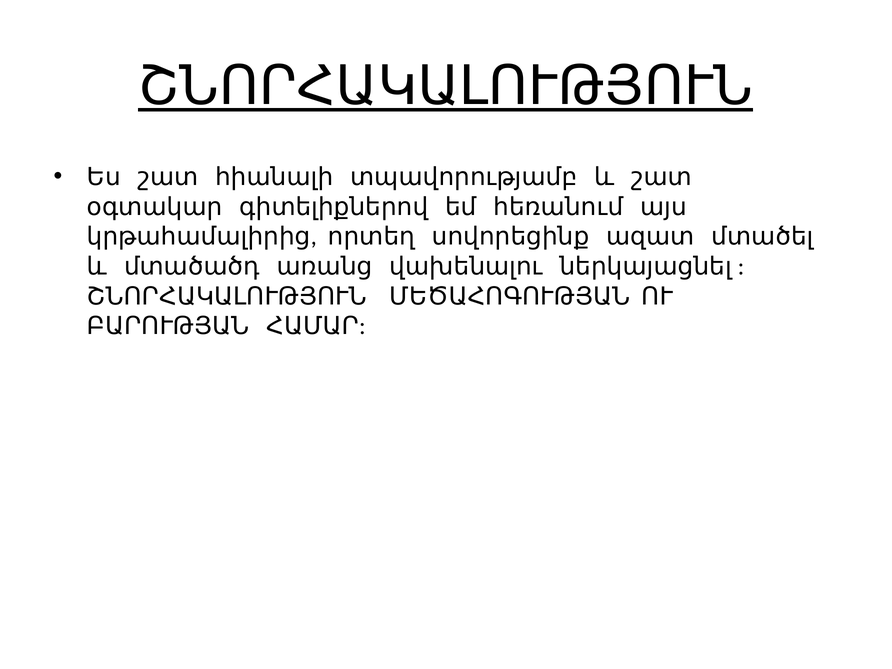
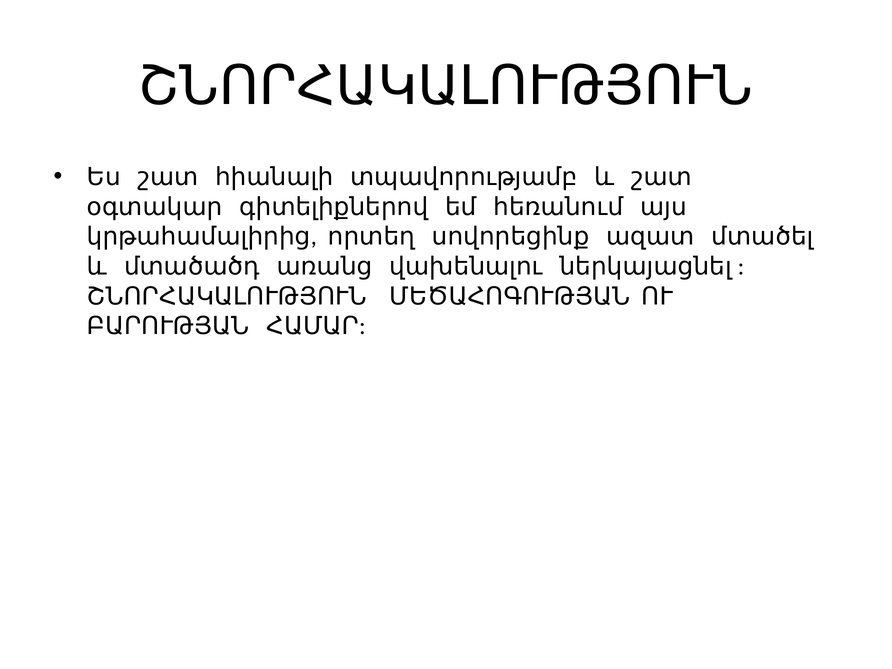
ՇՆՈՐՀԱԿԱԼՈՒԹՅՈՒՆ at (446, 86) underline: present -> none
